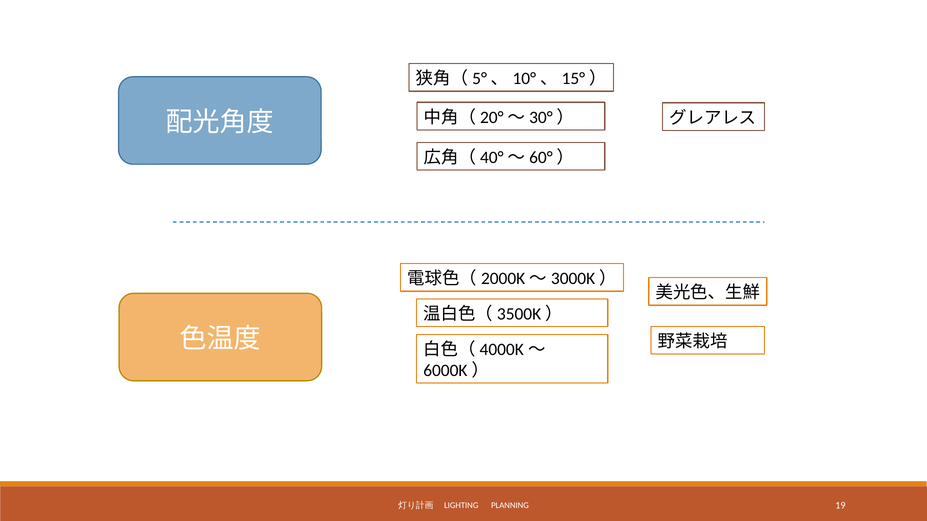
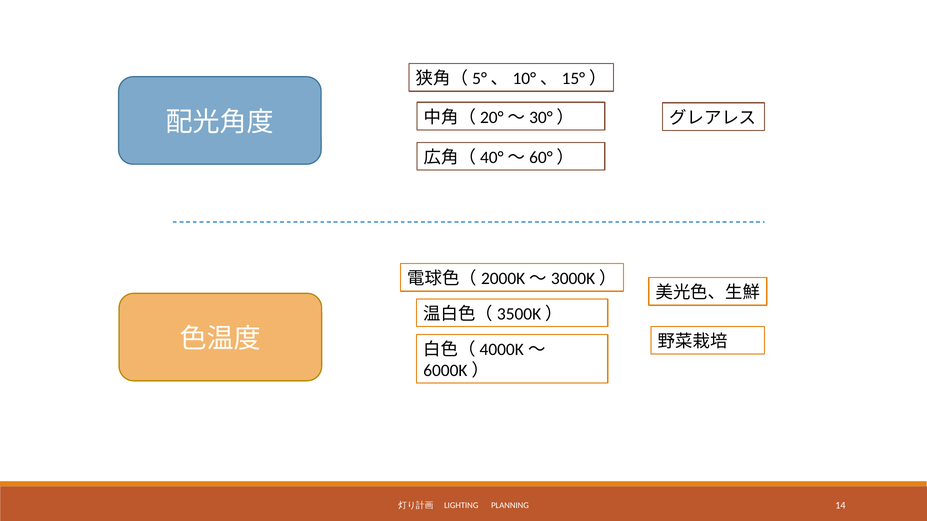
19: 19 -> 14
